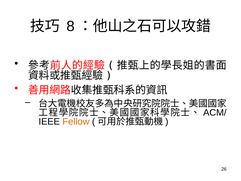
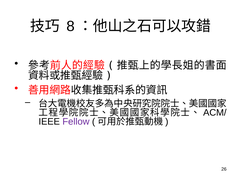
Fellow colour: orange -> purple
